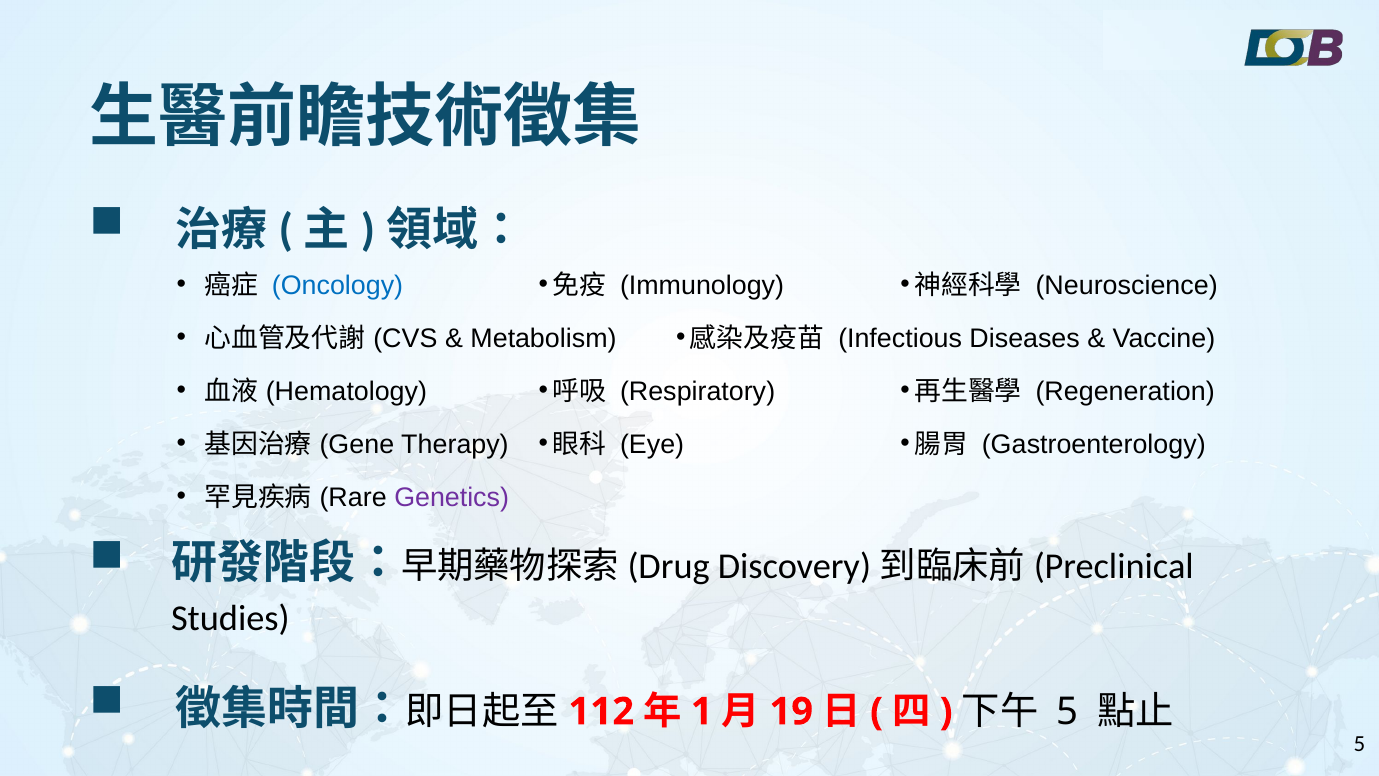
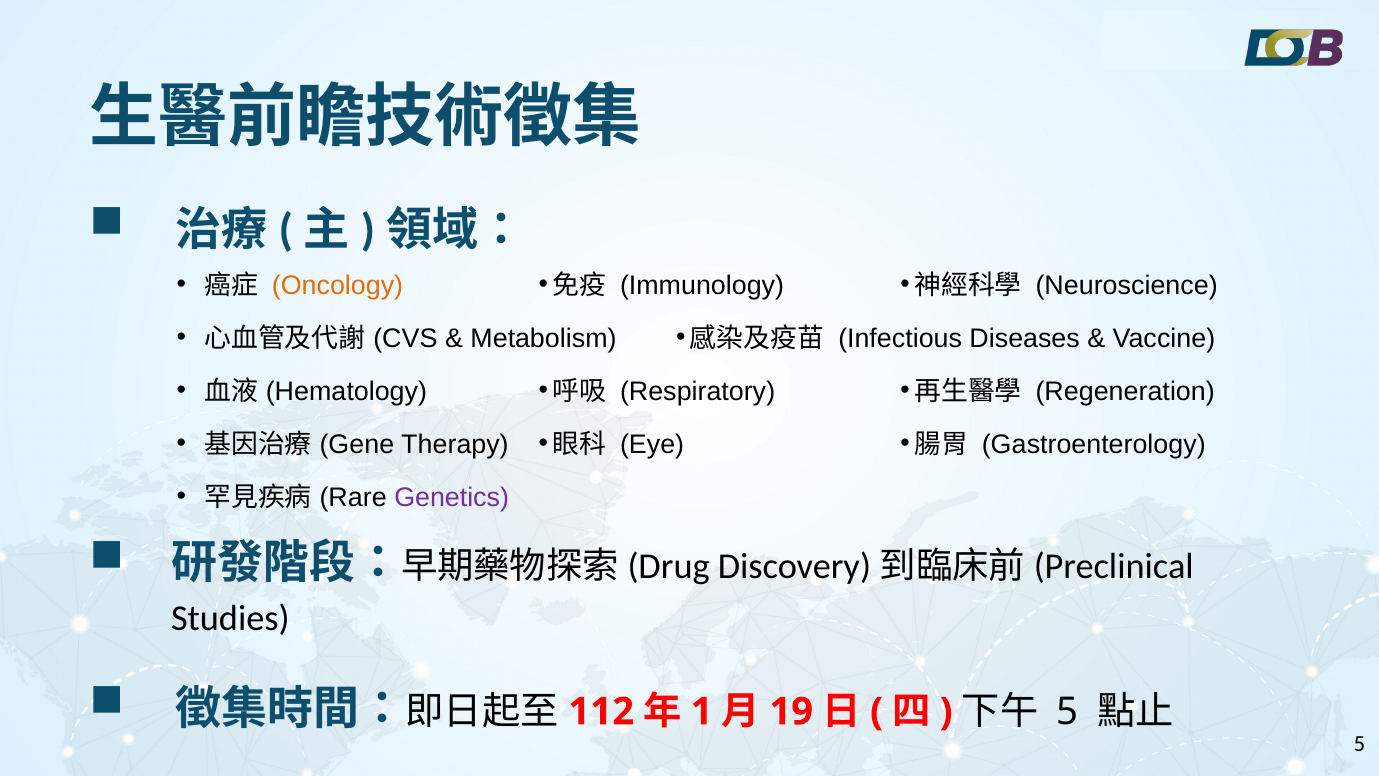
Oncology colour: blue -> orange
